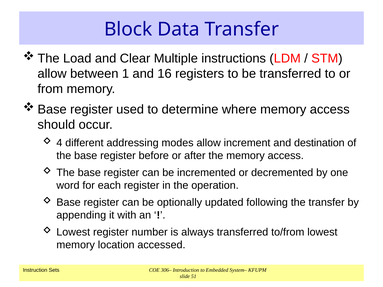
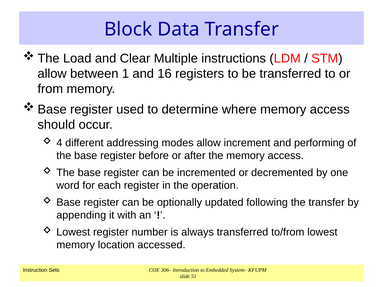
destination: destination -> performing
